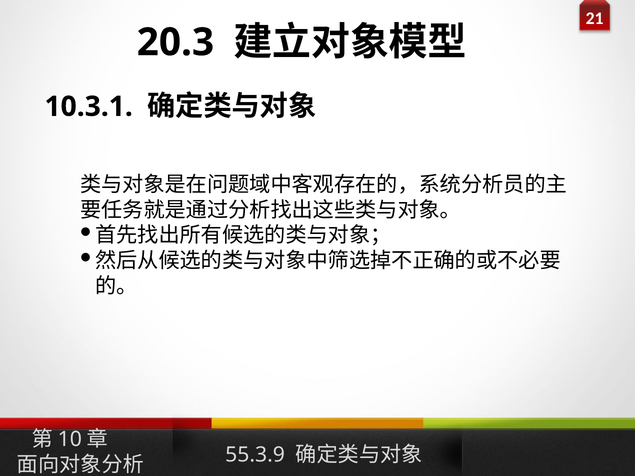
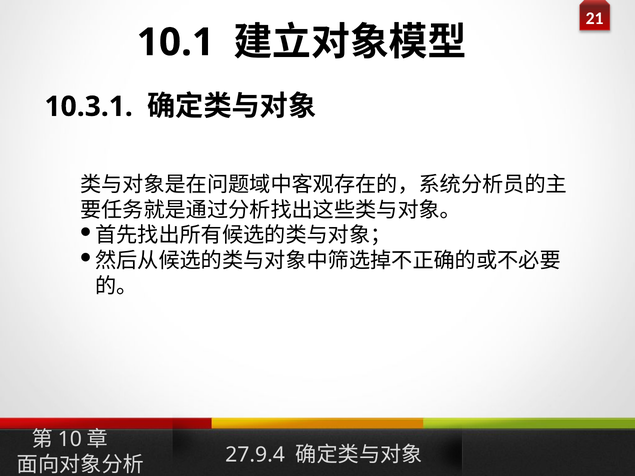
20.3: 20.3 -> 10.1
55.3.9: 55.3.9 -> 27.9.4
